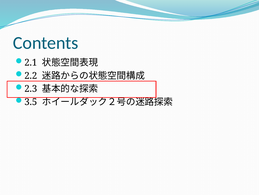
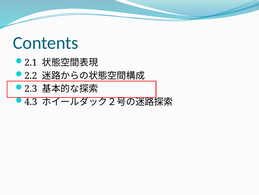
3.5: 3.5 -> 4.3
